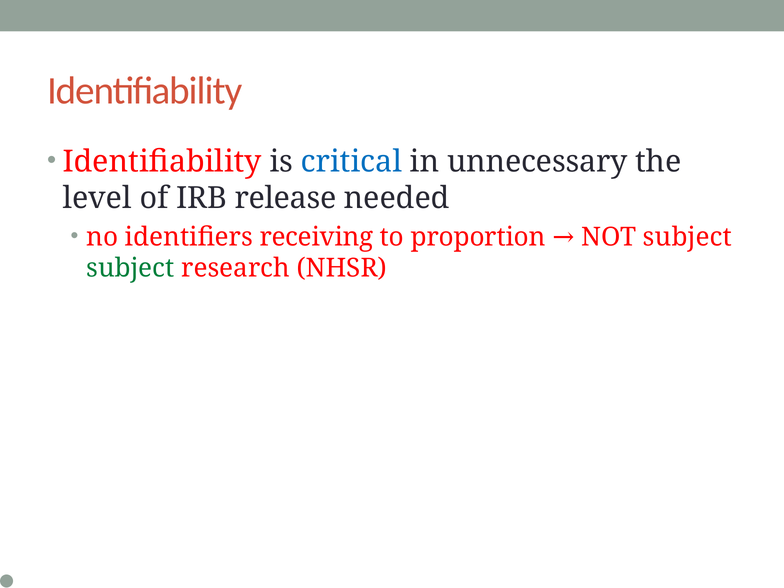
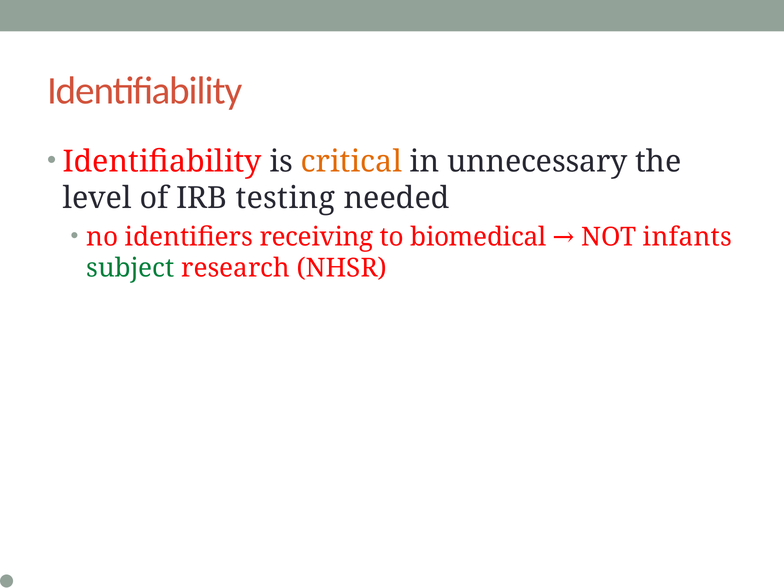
critical colour: blue -> orange
release: release -> testing
proportion: proportion -> biomedical
NOT subject: subject -> infants
